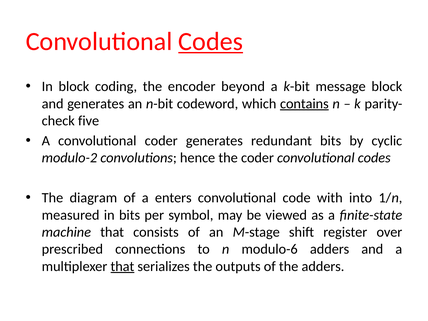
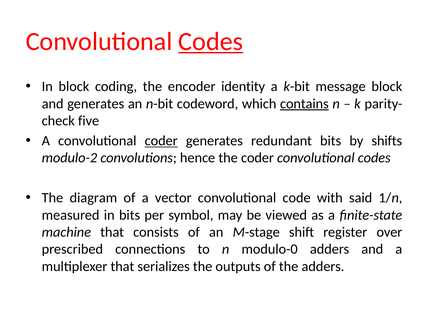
beyond: beyond -> identity
coder at (161, 141) underline: none -> present
cyclic: cyclic -> shifts
enters: enters -> vector
into: into -> said
modulo-6: modulo-6 -> modulo-0
that at (122, 266) underline: present -> none
